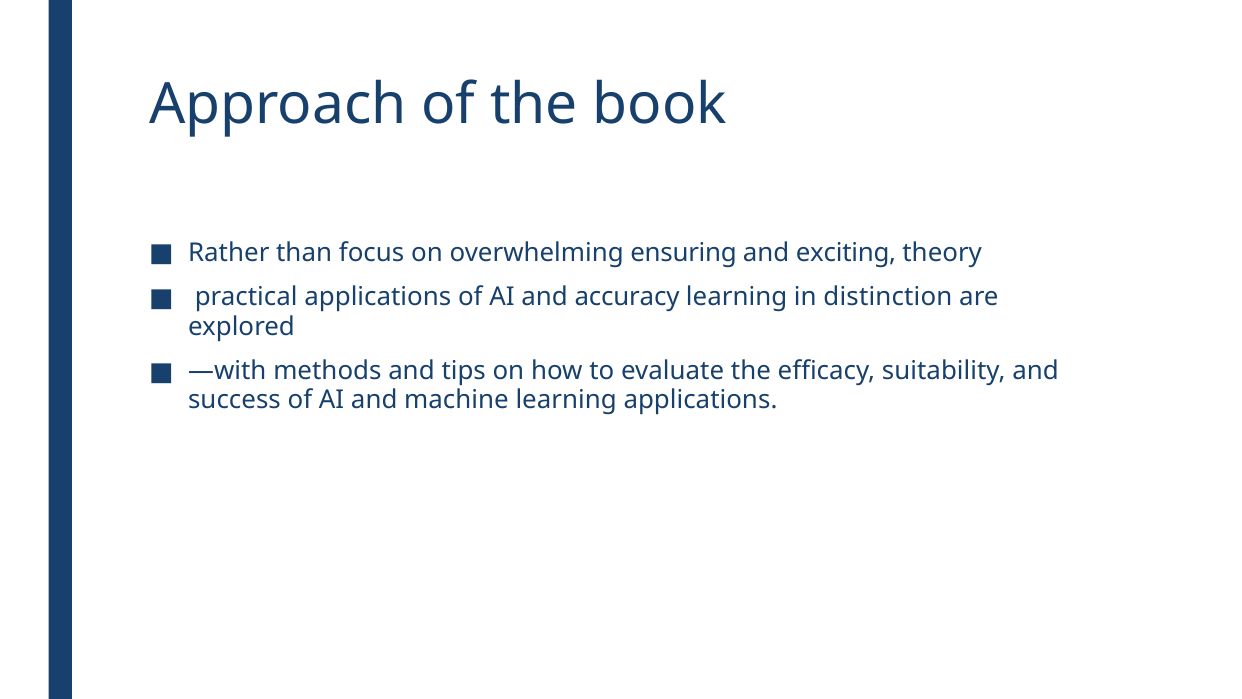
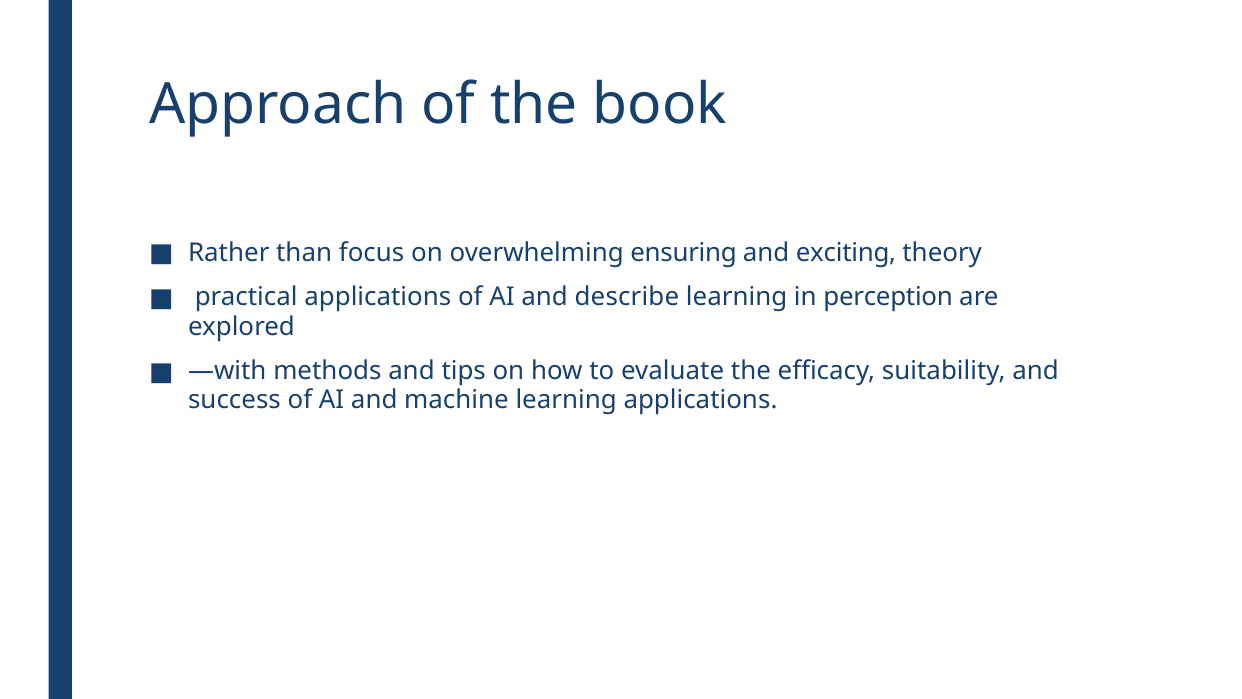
accuracy: accuracy -> describe
distinction: distinction -> perception
